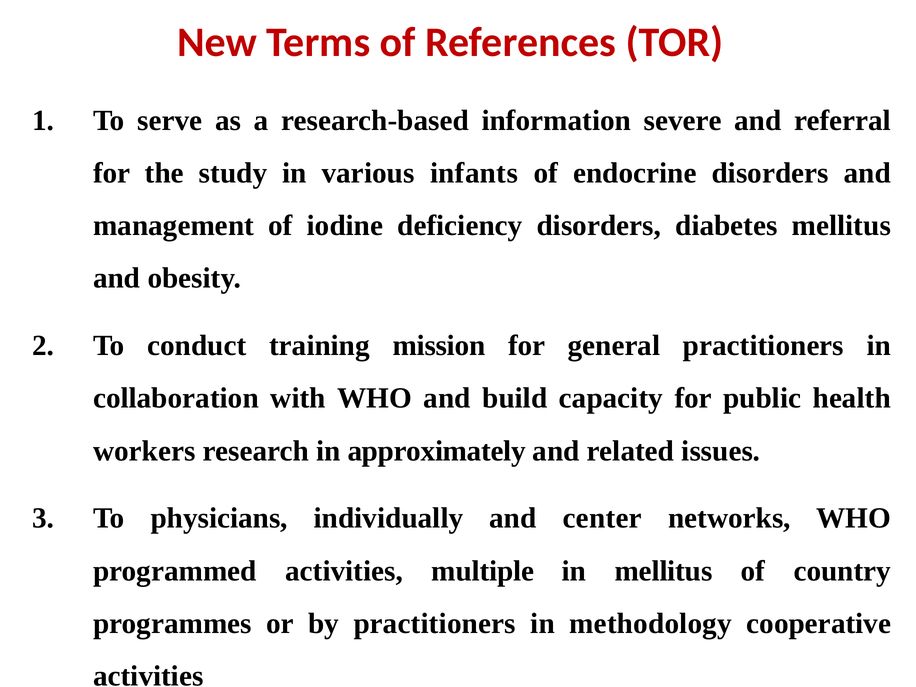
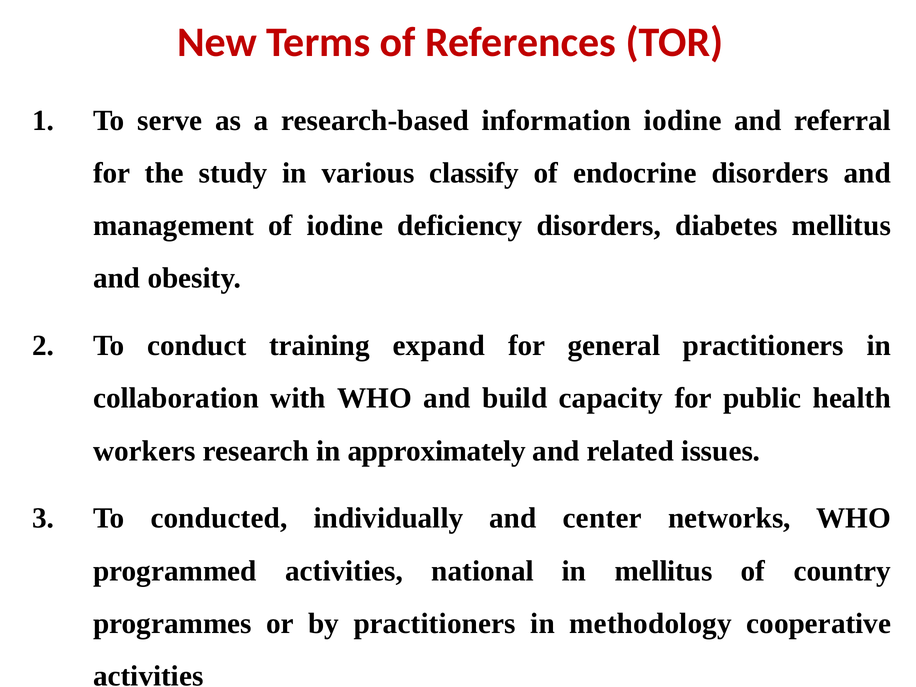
information severe: severe -> iodine
infants: infants -> classify
mission: mission -> expand
physicians: physicians -> conducted
multiple: multiple -> national
